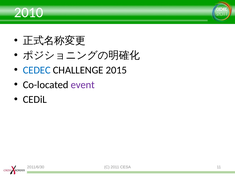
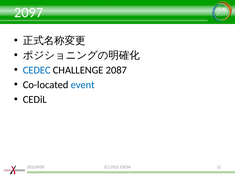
2010: 2010 -> 2097
2015: 2015 -> 2087
event colour: purple -> blue
